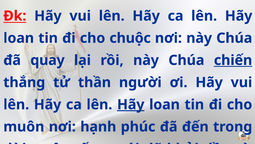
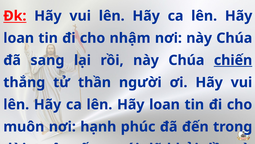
chuộc: chuộc -> nhậm
quay: quay -> sang
Hãy at (131, 104) underline: present -> none
